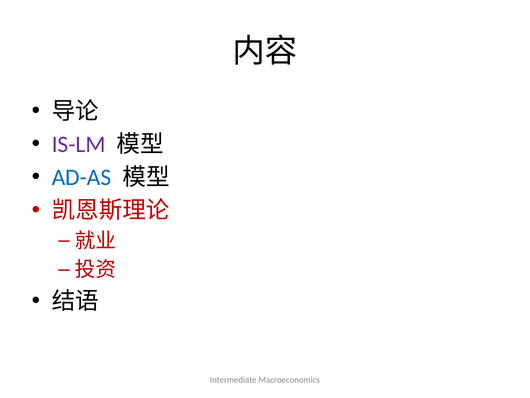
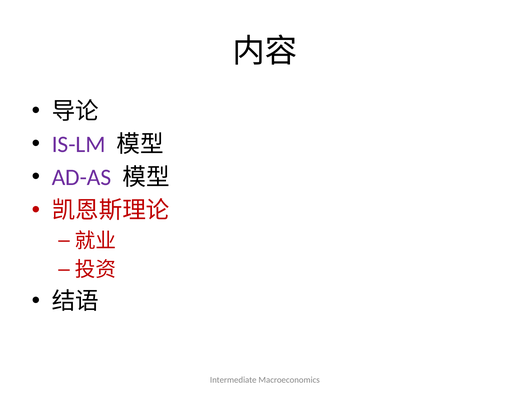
AD-AS colour: blue -> purple
